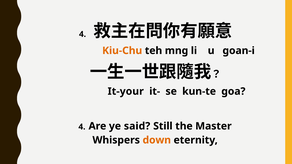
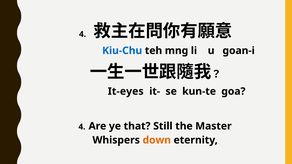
Kiu-Chu colour: orange -> blue
It-your: It-your -> It-eyes
said: said -> that
